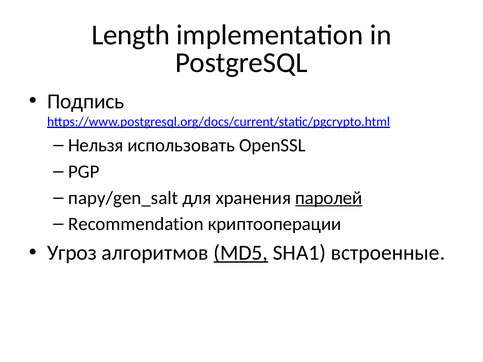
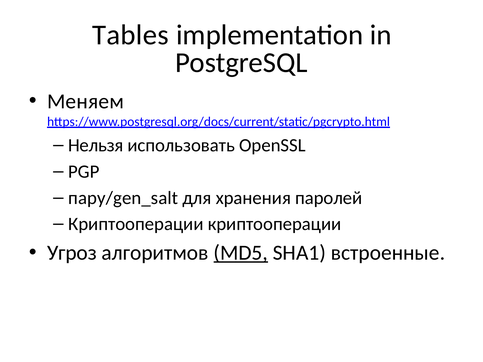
Length: Length -> Tables
Подпись: Подпись -> Меняем
паролей underline: present -> none
Recommendation at (136, 224): Recommendation -> Криптооперации
